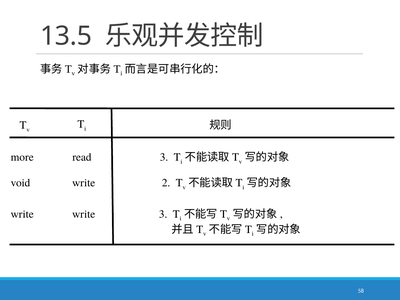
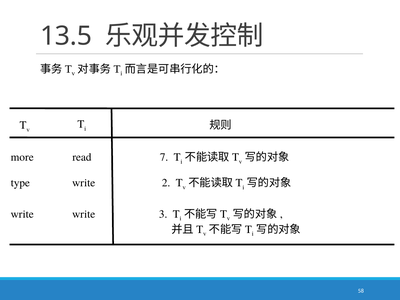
read 3: 3 -> 7
void: void -> type
